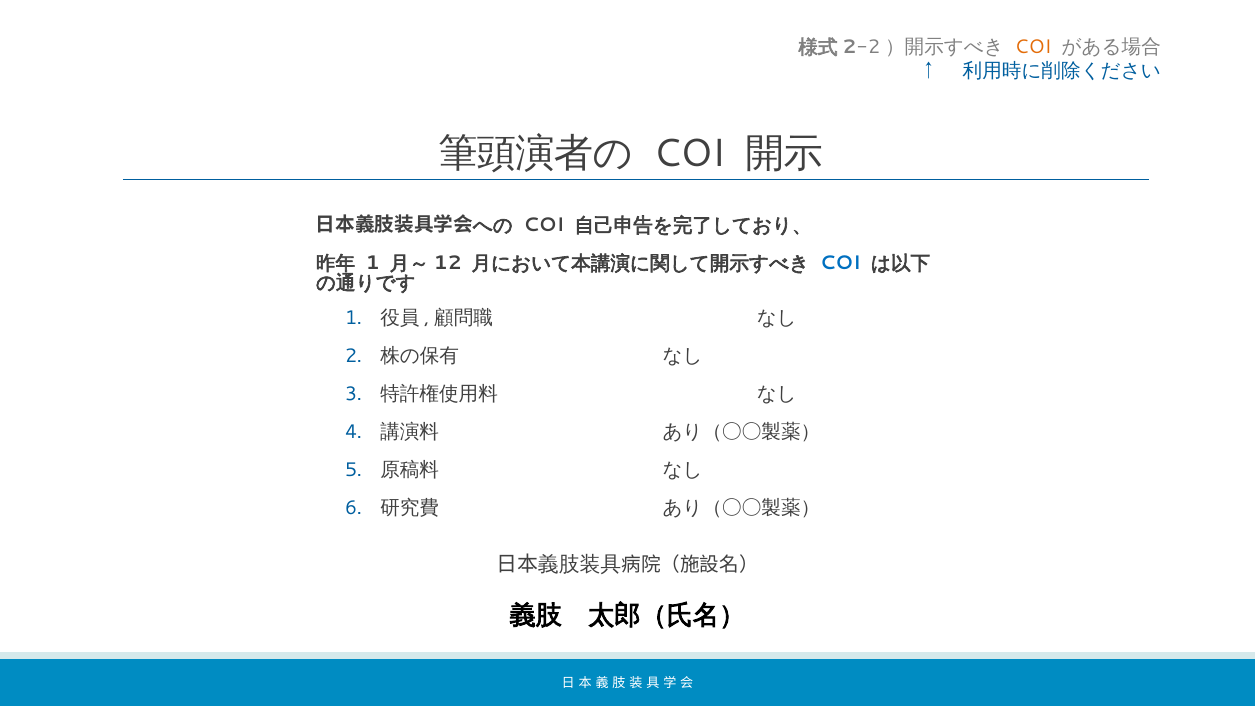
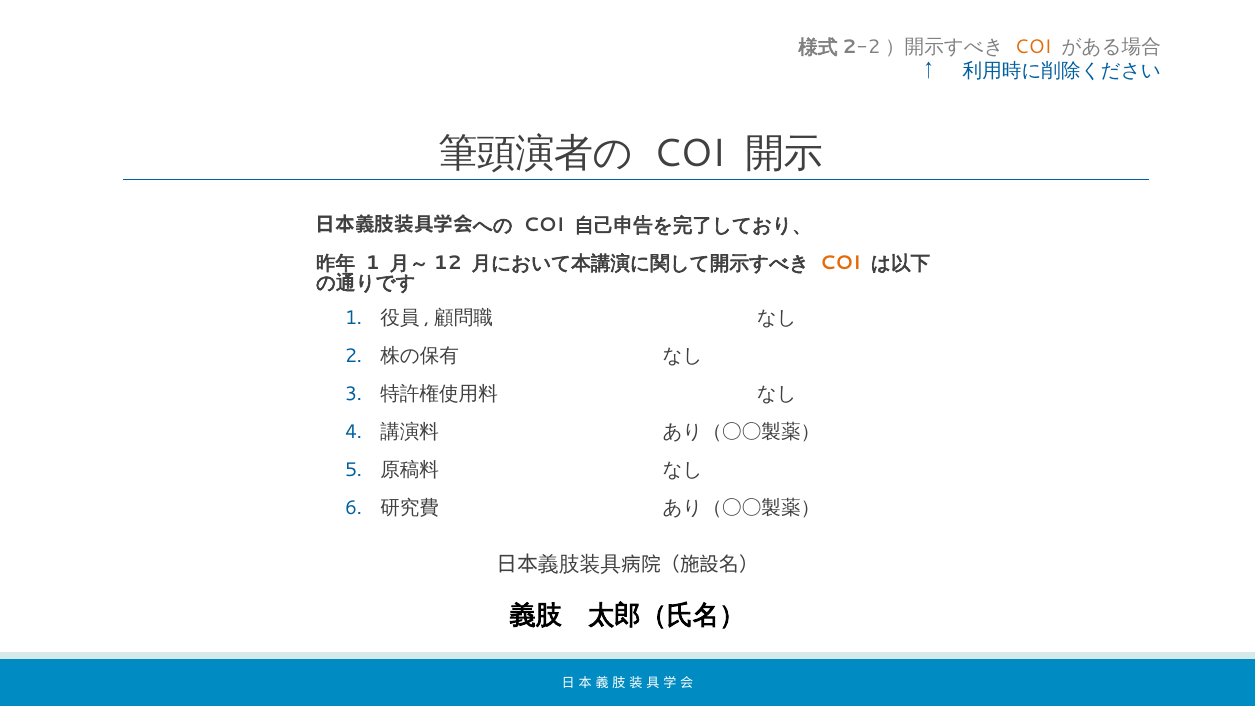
COI at (840, 263) colour: blue -> orange
